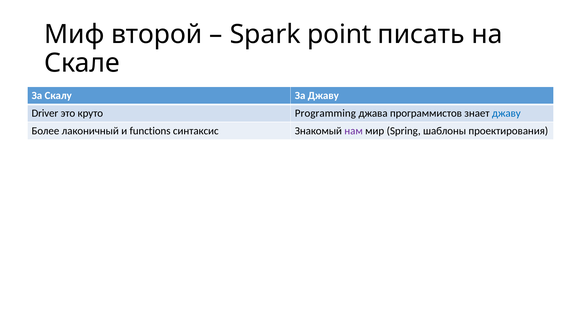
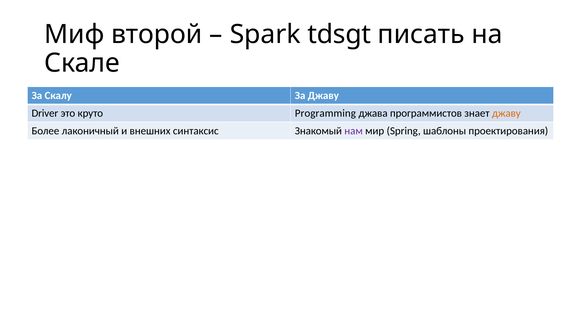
point: point -> tdsgt
джаву at (506, 113) colour: blue -> orange
functions: functions -> внешних
